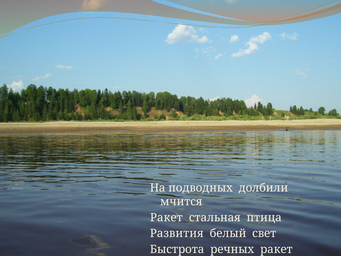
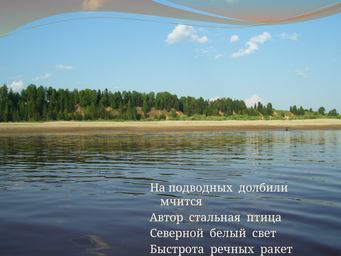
Ракет at (166, 217): Ракет -> Автор
Развития: Развития -> Северной
